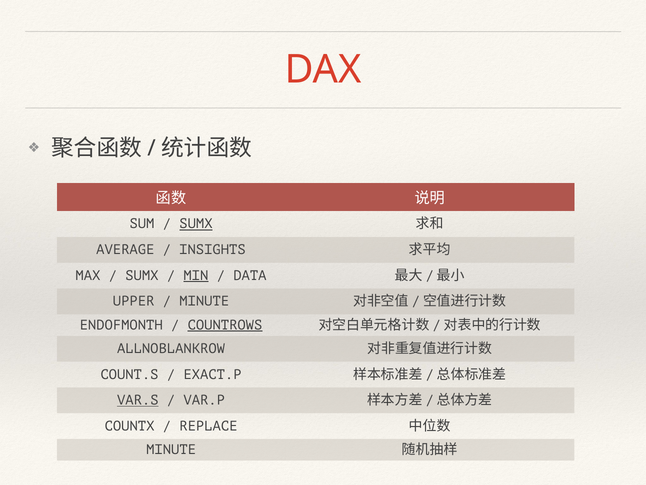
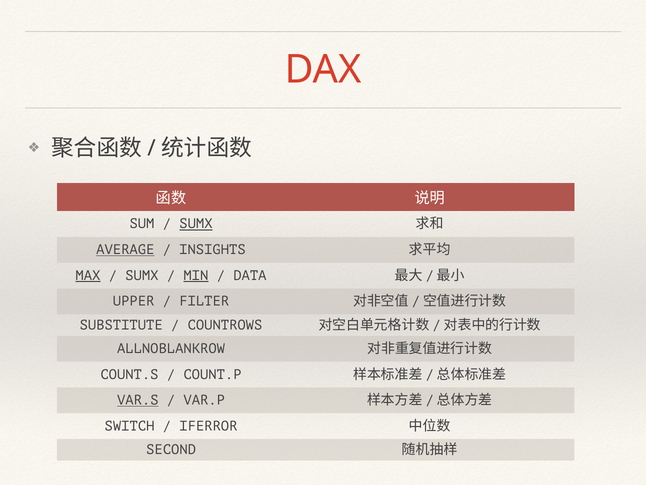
AVERAGE underline: none -> present
MAX underline: none -> present
MINUTE at (204, 301): MINUTE -> FILTER
ENDOFMONTH: ENDOFMONTH -> SUBSTITUTE
COUNTROWS underline: present -> none
EXACT.P: EXACT.P -> COUNT.P
COUNTX: COUNTX -> SWITCH
REPLACE: REPLACE -> IFERROR
MINUTE at (171, 449): MINUTE -> SECOND
